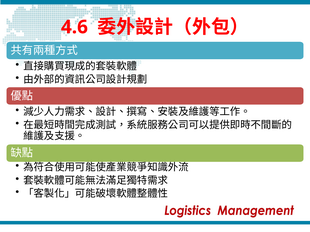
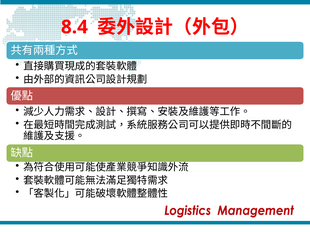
4.6: 4.6 -> 8.4
